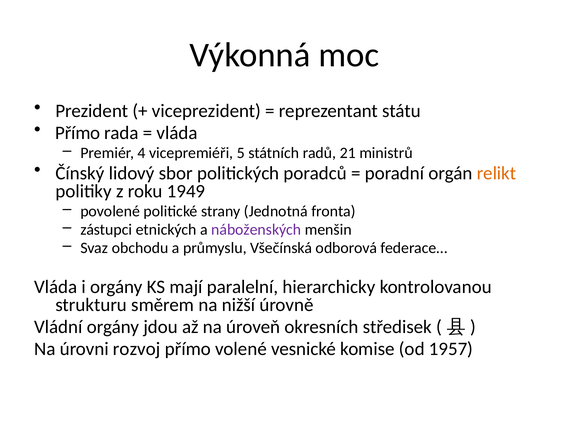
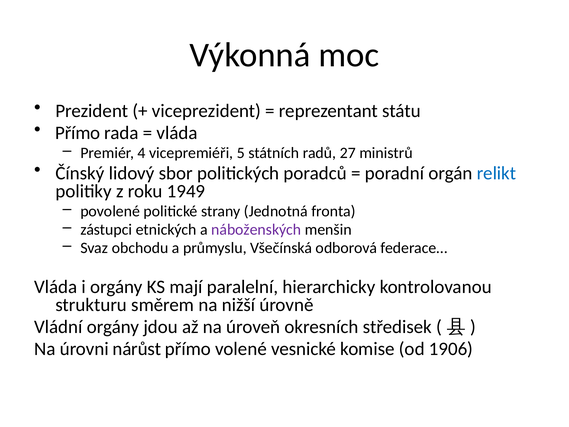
21: 21 -> 27
relikt colour: orange -> blue
rozvoj: rozvoj -> nárůst
1957: 1957 -> 1906
